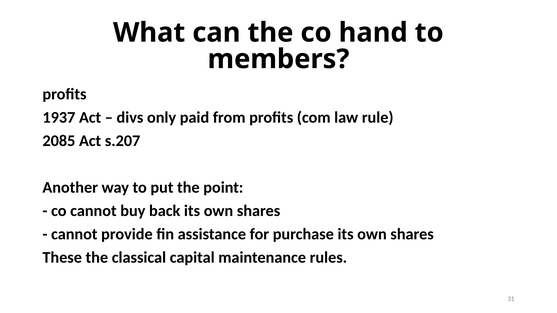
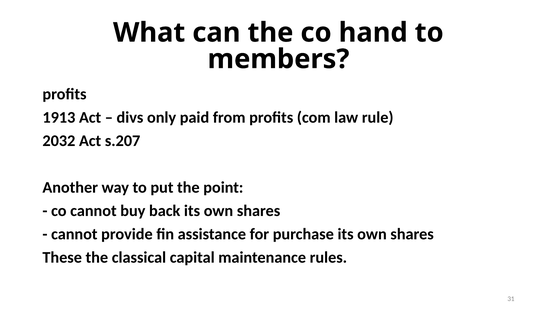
1937: 1937 -> 1913
2085: 2085 -> 2032
